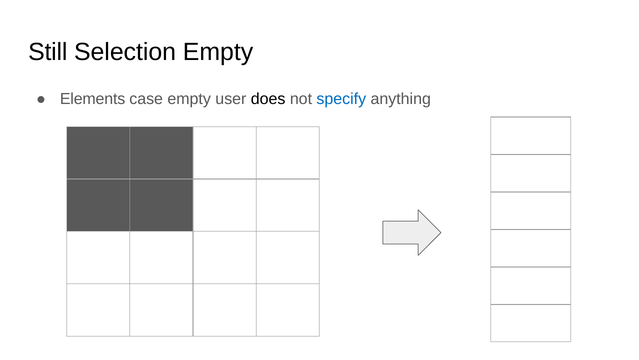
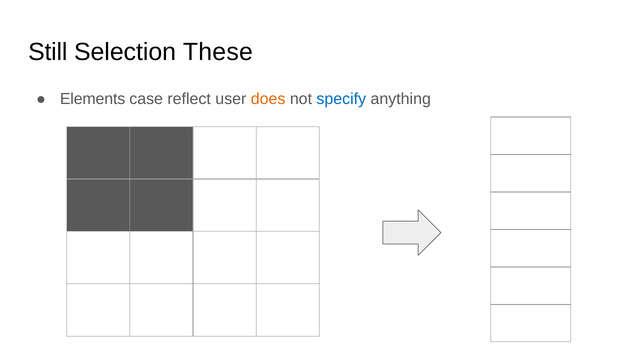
Selection Empty: Empty -> These
case empty: empty -> reflect
does colour: black -> orange
